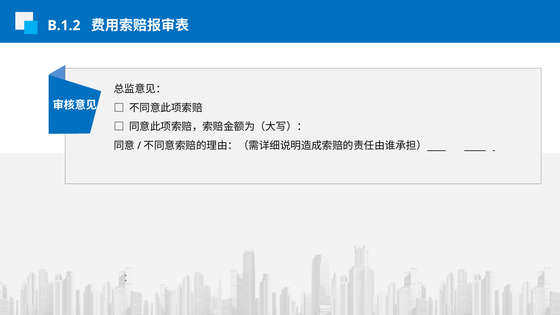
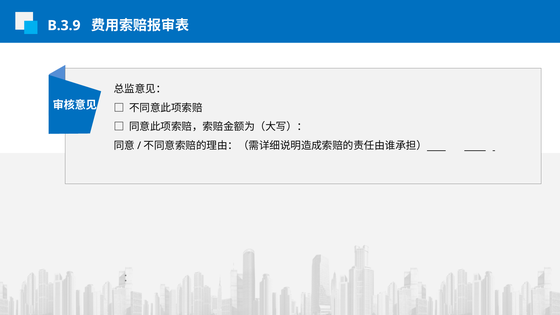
B.1.2: B.1.2 -> B.3.9
